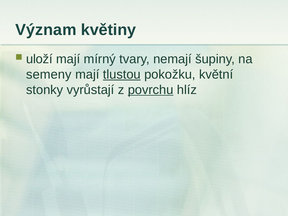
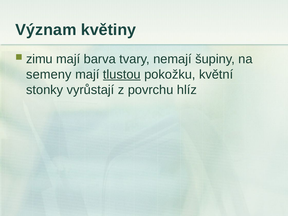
uloží: uloží -> zimu
mírný: mírný -> barva
povrchu underline: present -> none
